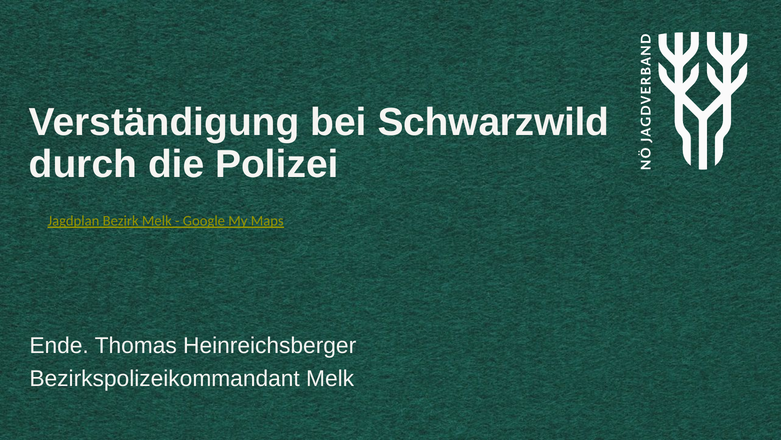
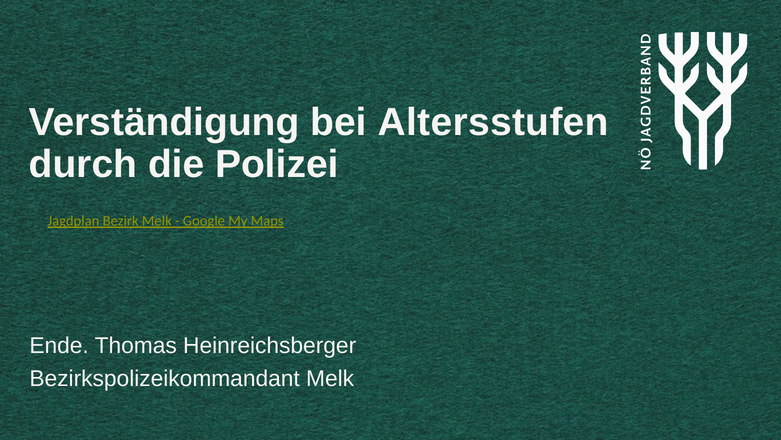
Schwarzwild: Schwarzwild -> Altersstufen
